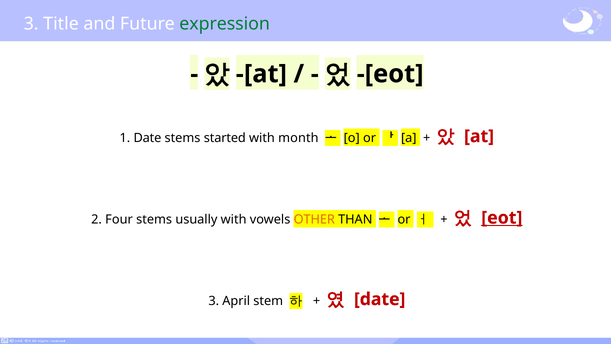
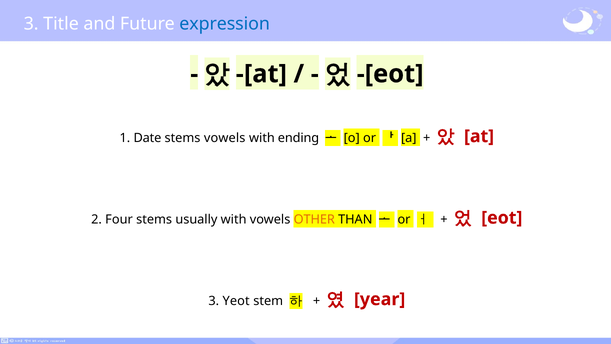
expression colour: green -> blue
stems started: started -> vowels
month: month -> ending
eot underline: present -> none
April: April -> Yeot
date at (380, 299): date -> year
